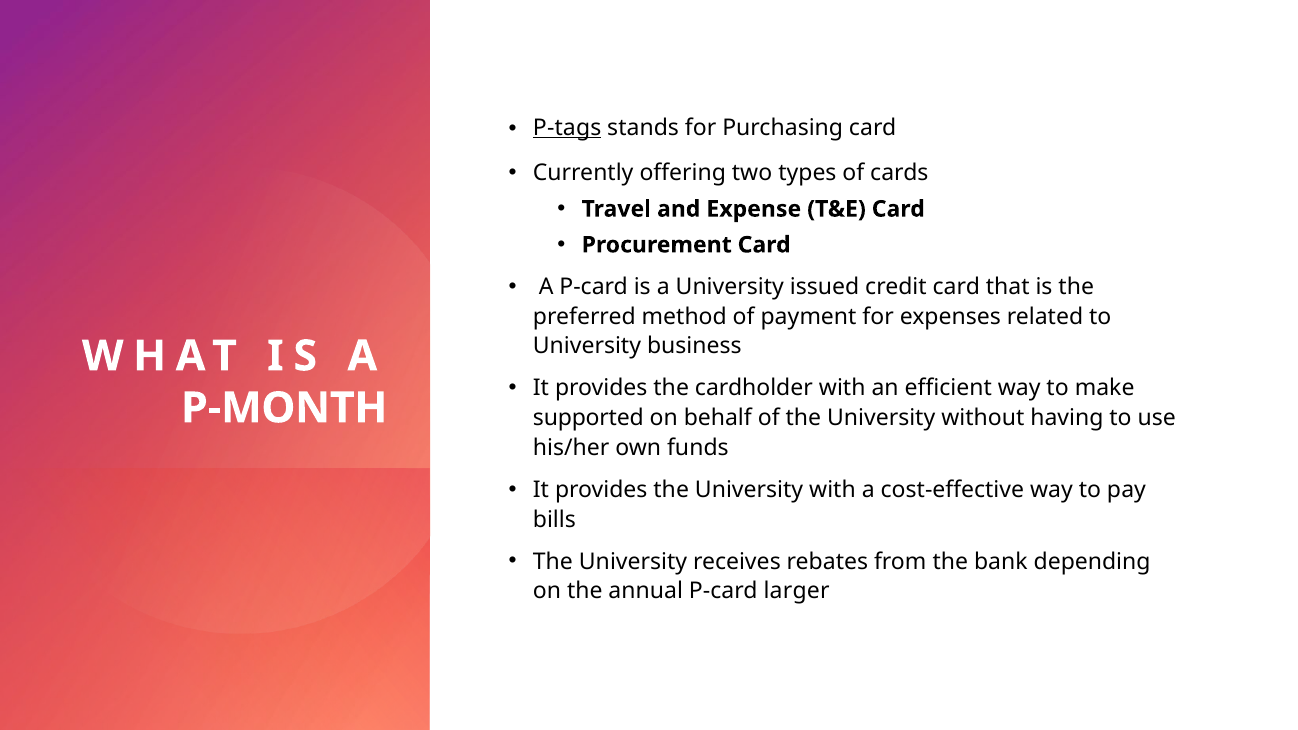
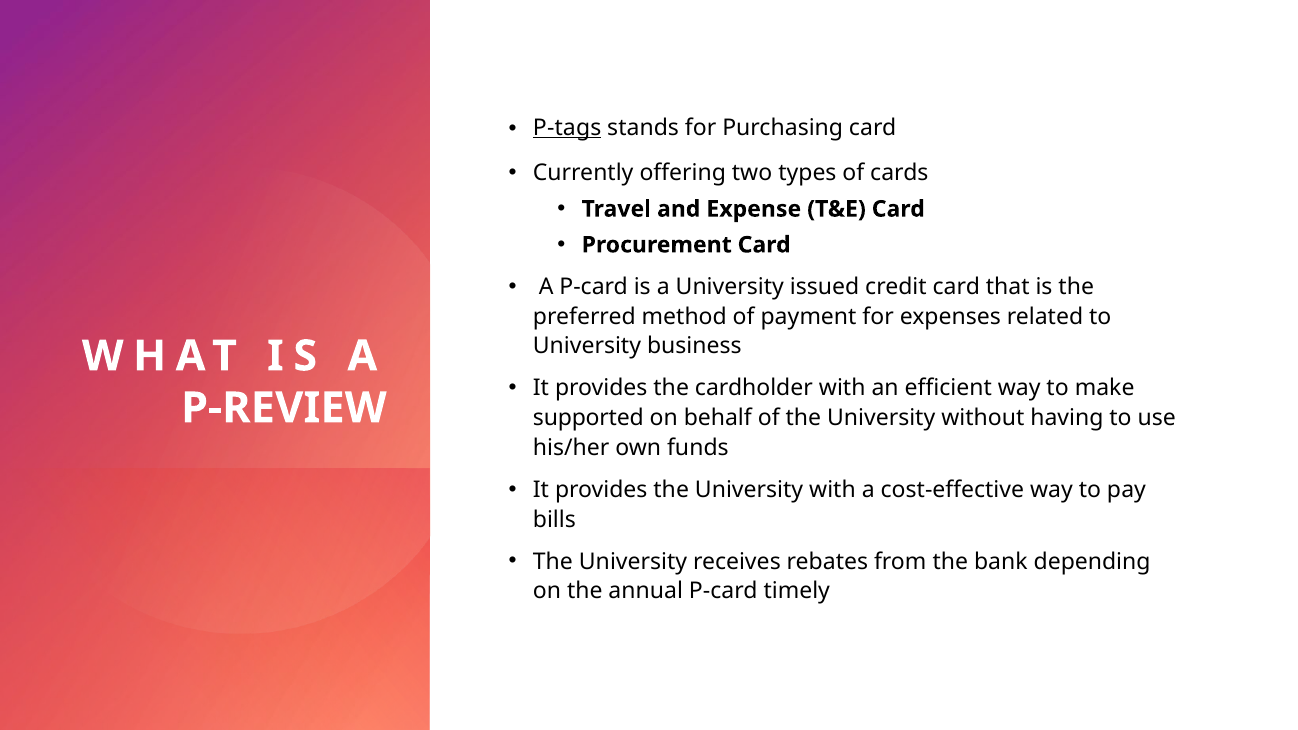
P-MONTH: P-MONTH -> P-REVIEW
larger: larger -> timely
